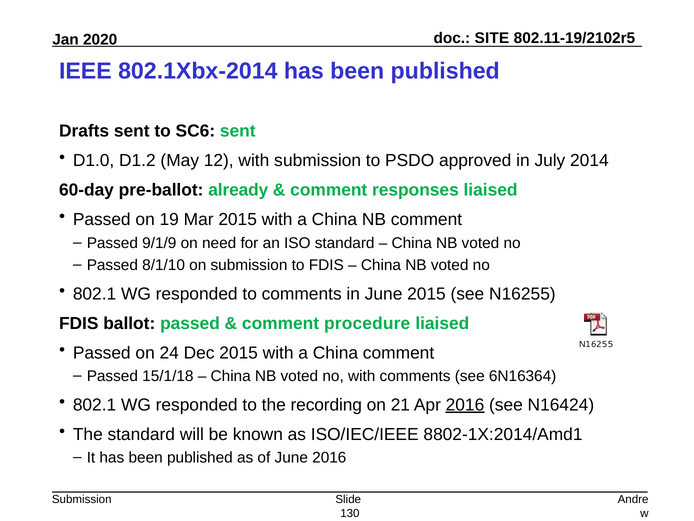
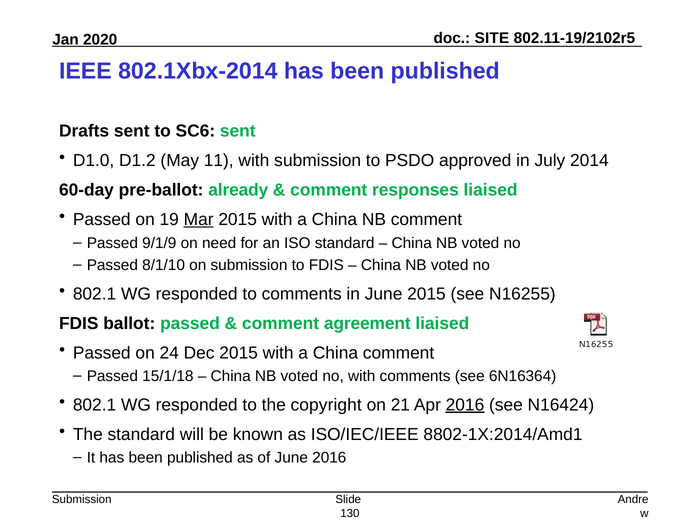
12: 12 -> 11
Mar underline: none -> present
procedure: procedure -> agreement
recording: recording -> copyright
